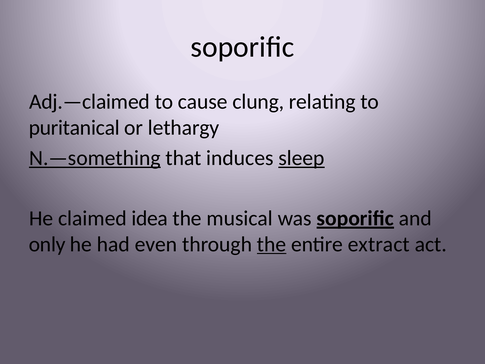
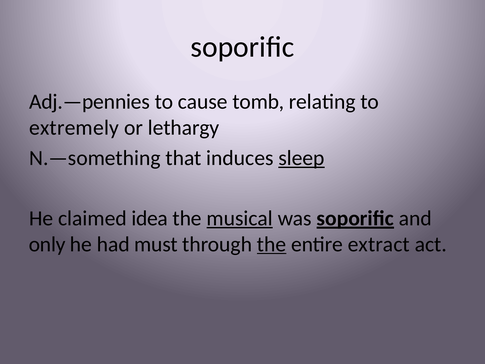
Adj.—claimed: Adj.—claimed -> Adj.—pennies
clung: clung -> tomb
puritanical: puritanical -> extremely
N.—something underline: present -> none
musical underline: none -> present
even: even -> must
